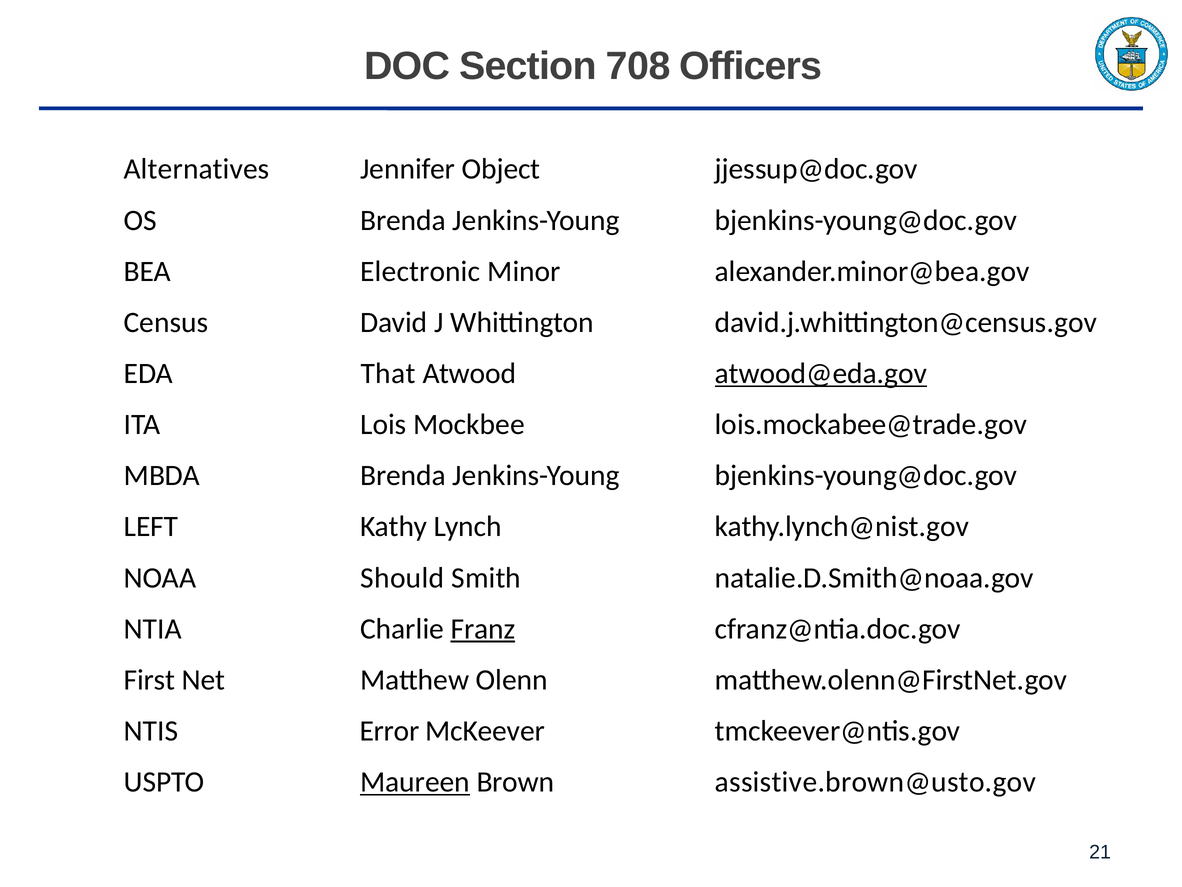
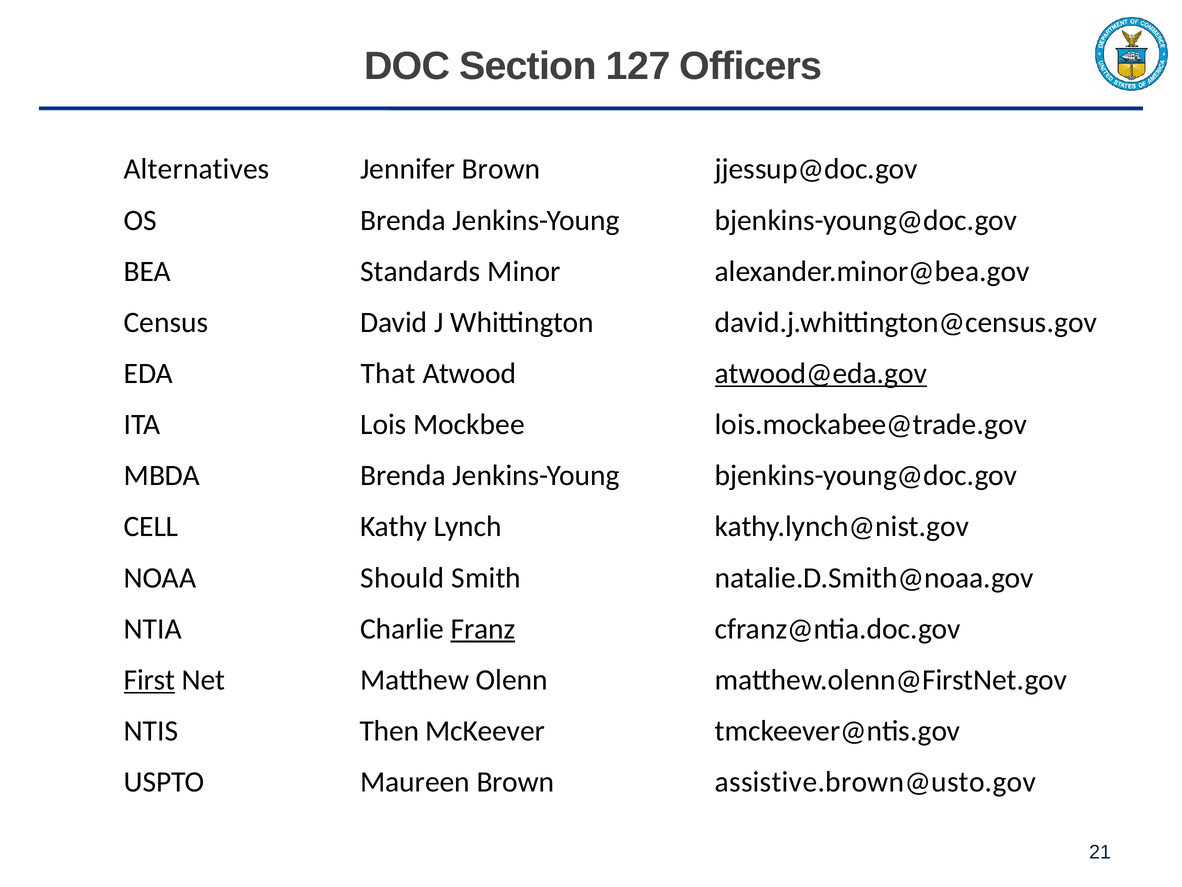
708: 708 -> 127
Jennifer Object: Object -> Brown
Electronic: Electronic -> Standards
LEFT: LEFT -> CELL
First underline: none -> present
Error: Error -> Then
Maureen underline: present -> none
